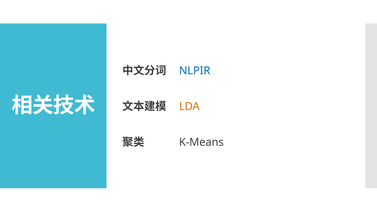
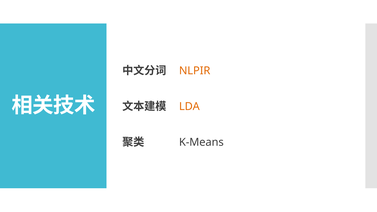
NLPIR colour: blue -> orange
